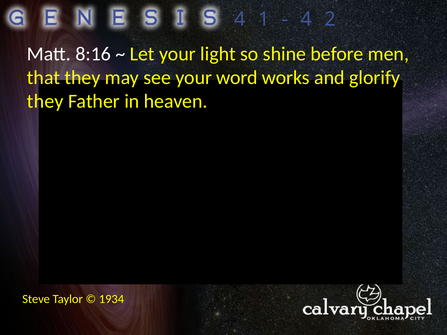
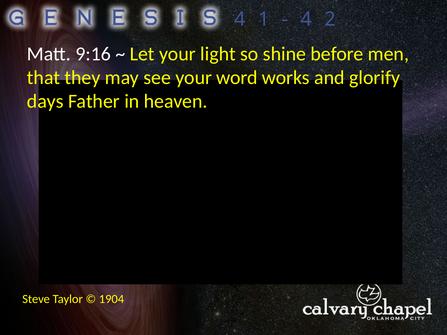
8:16: 8:16 -> 9:16
they at (45, 102): they -> days
1934: 1934 -> 1904
